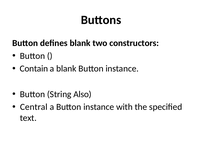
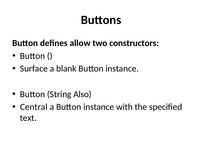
defines blank: blank -> allow
Contain: Contain -> Surface
